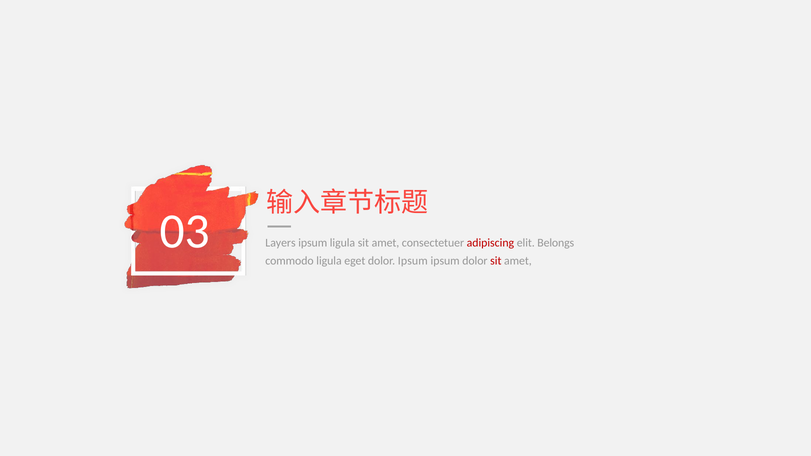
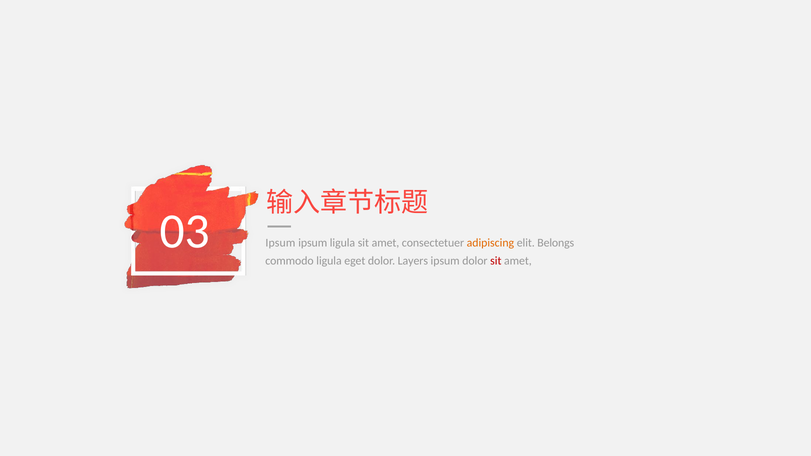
Layers at (280, 243): Layers -> Ipsum
adipiscing colour: red -> orange
dolor Ipsum: Ipsum -> Layers
